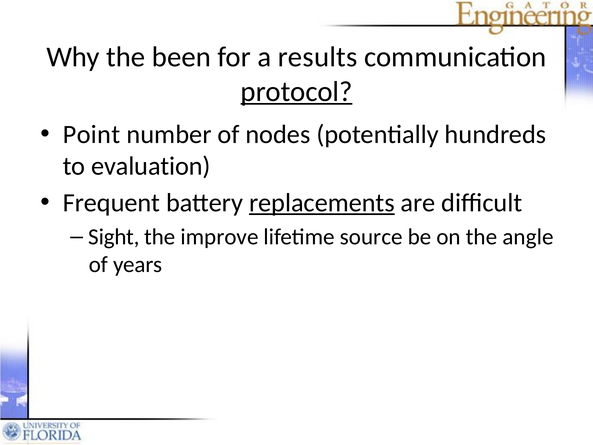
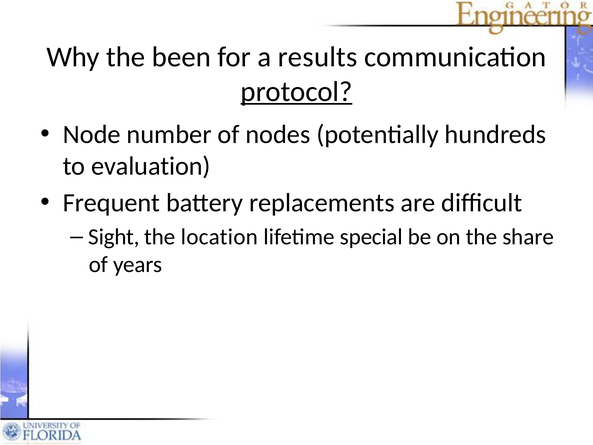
Point: Point -> Node
replacements underline: present -> none
improve: improve -> location
source: source -> special
angle: angle -> share
